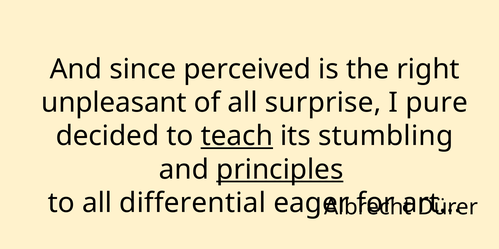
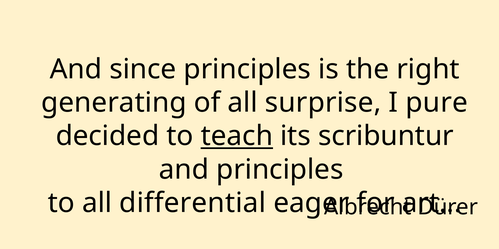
since perceived: perceived -> principles
unpleasant: unpleasant -> generating
stumbling: stumbling -> scribuntur
principles at (280, 170) underline: present -> none
